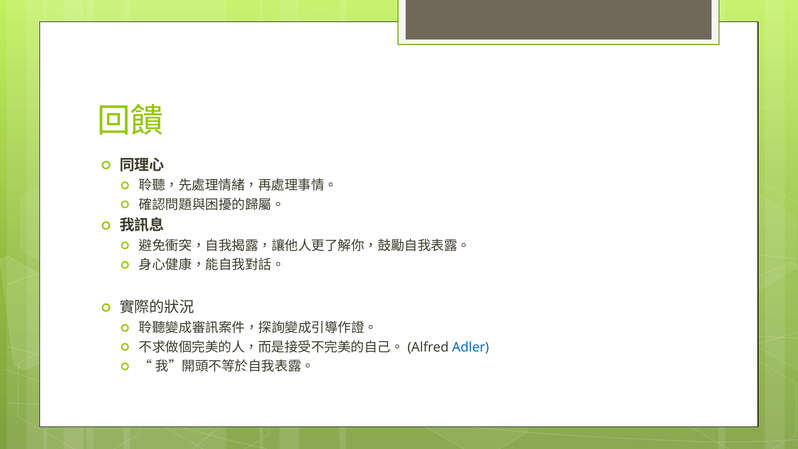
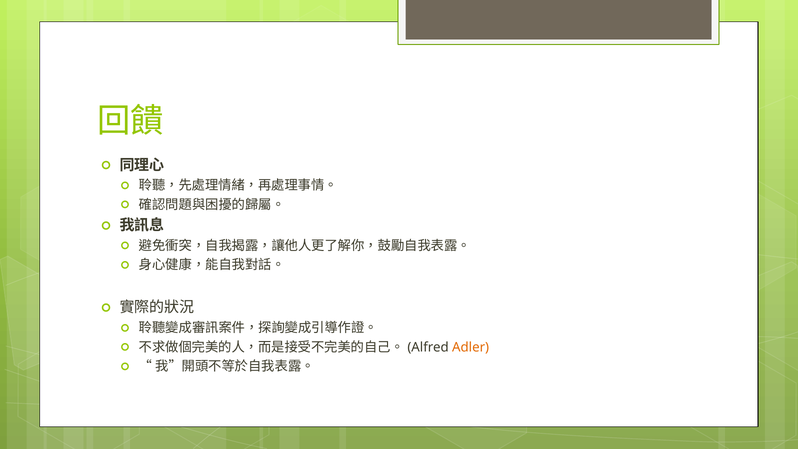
Adler colour: blue -> orange
